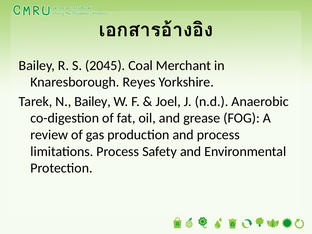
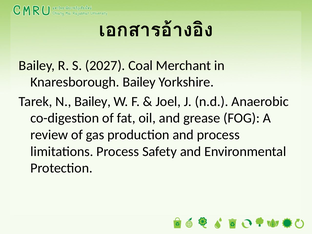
2045: 2045 -> 2027
Knaresborough Reyes: Reyes -> Bailey
